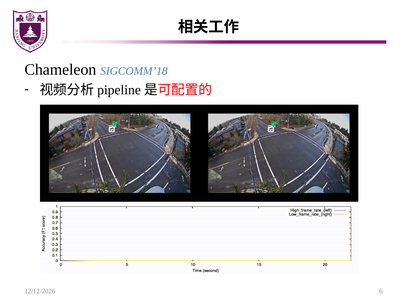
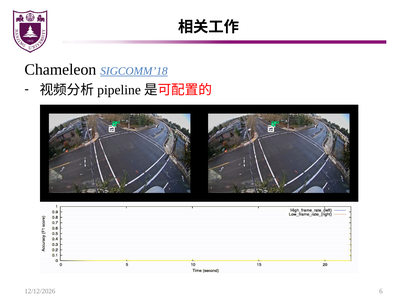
SIGCOMM’18 underline: none -> present
